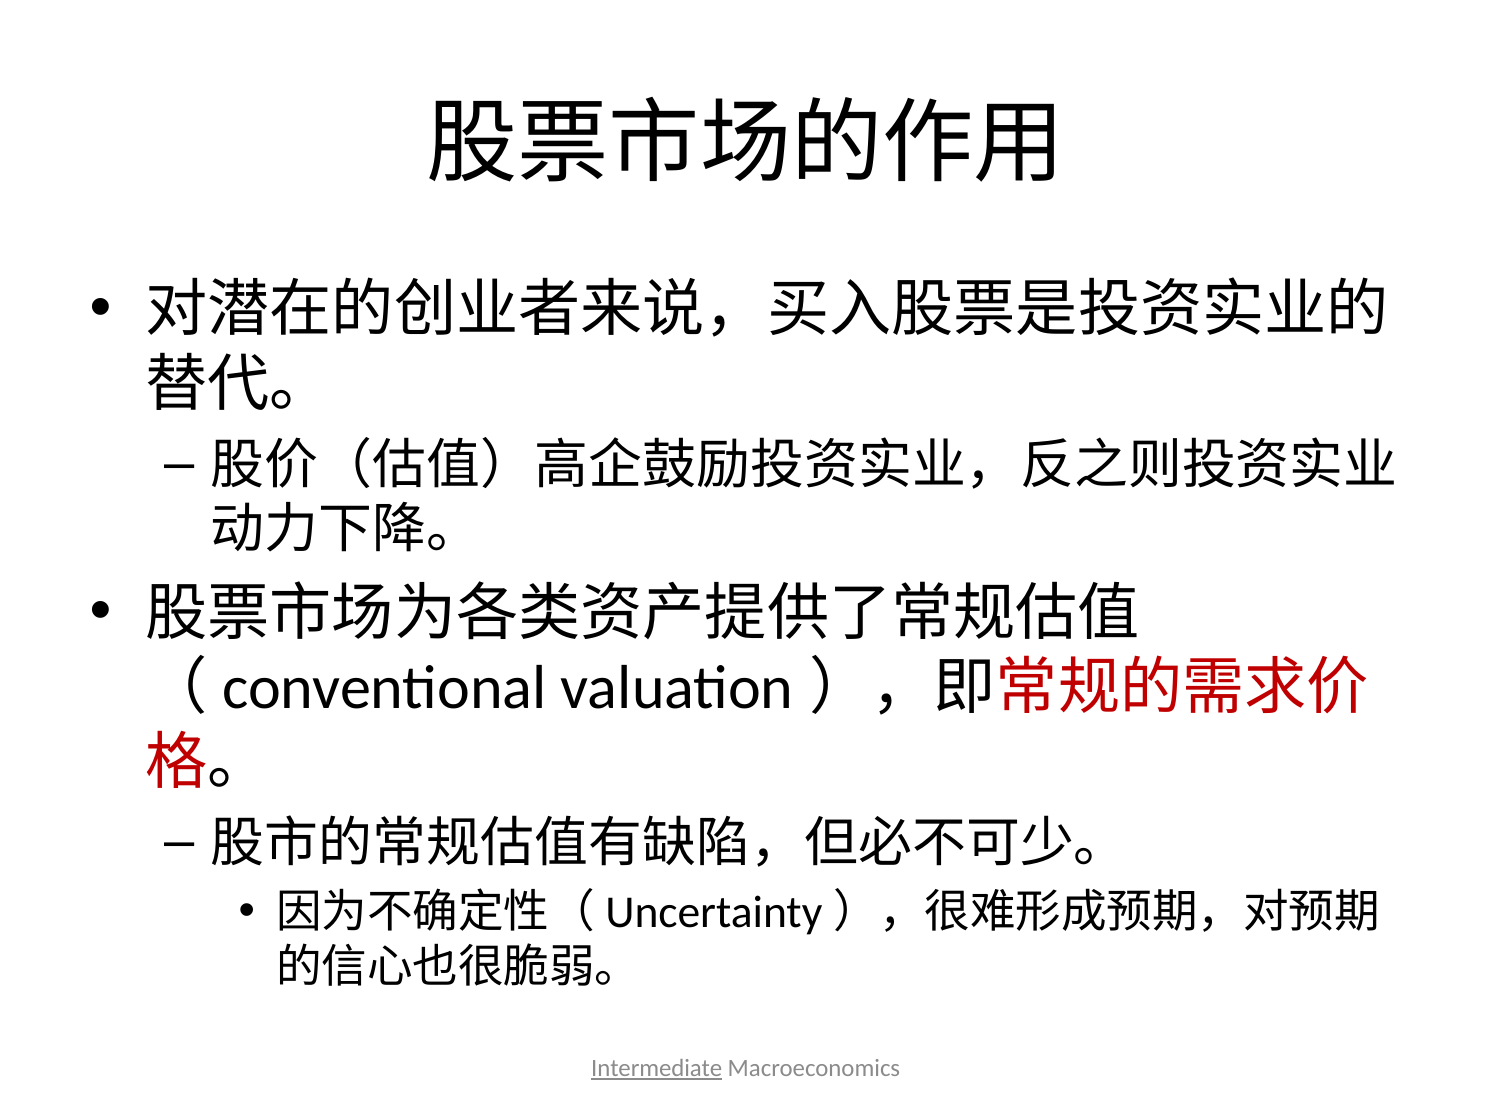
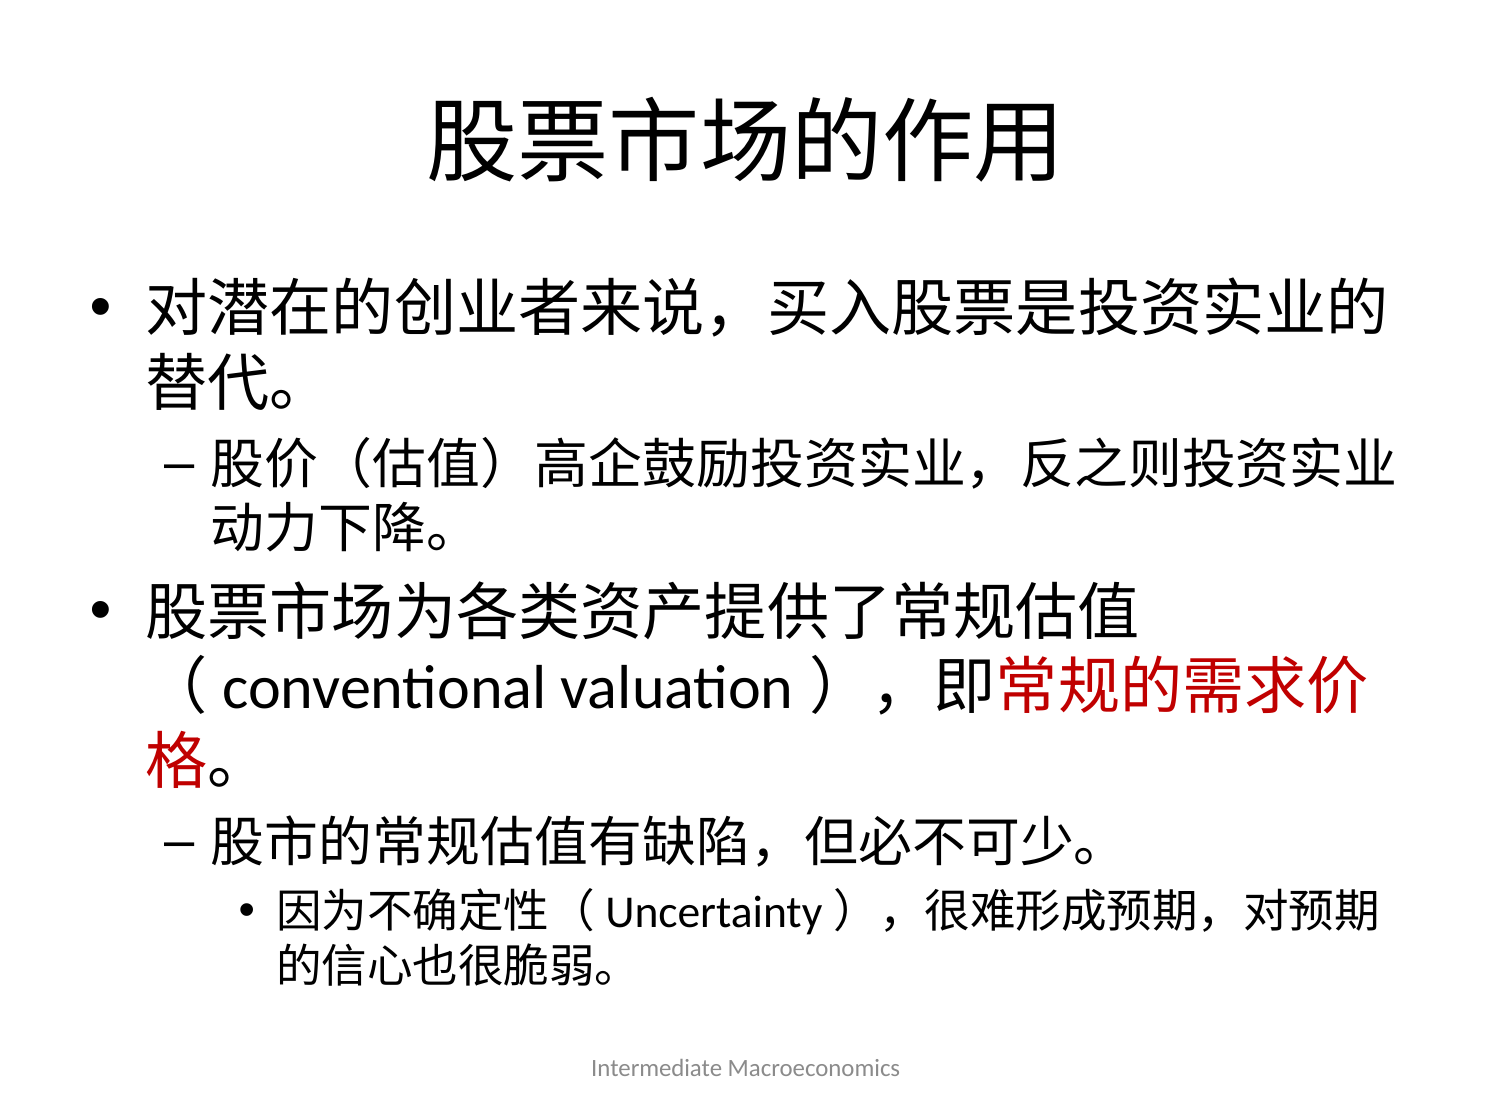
Intermediate underline: present -> none
